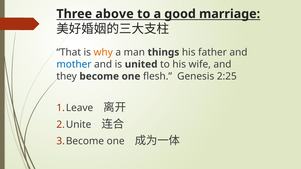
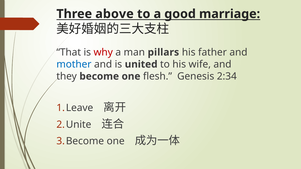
why colour: orange -> red
things: things -> pillars
2:25: 2:25 -> 2:34
